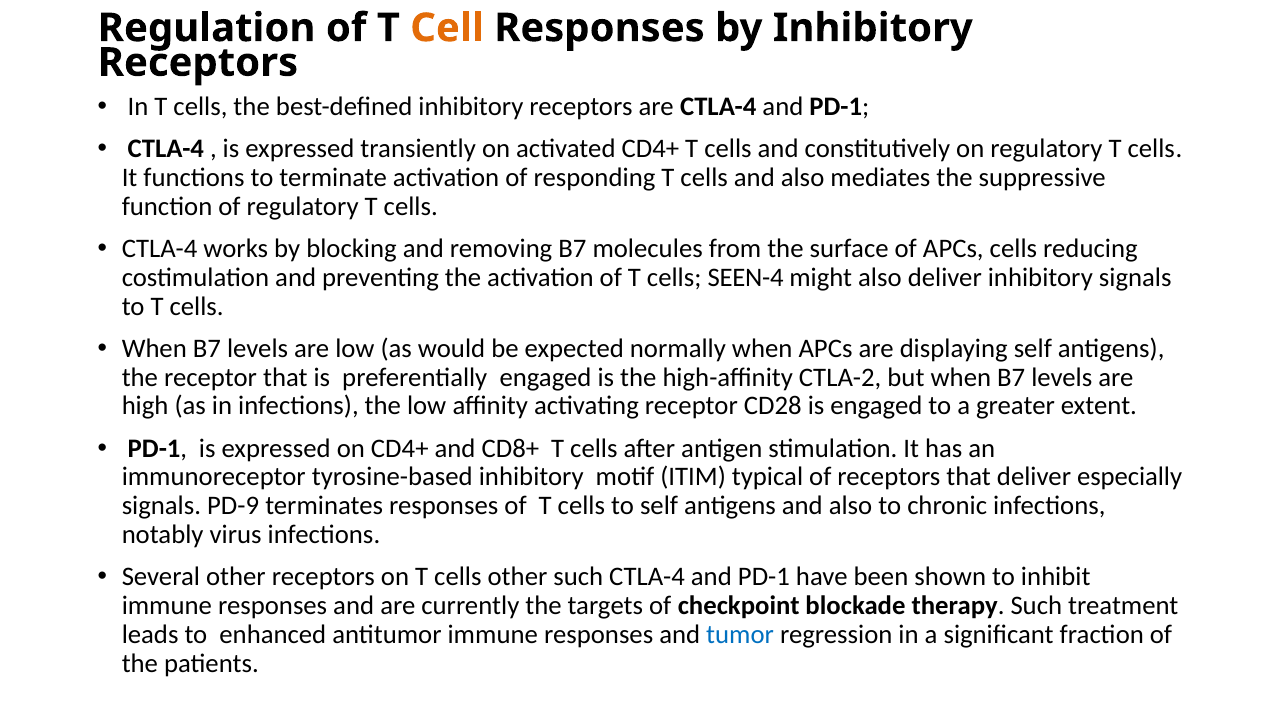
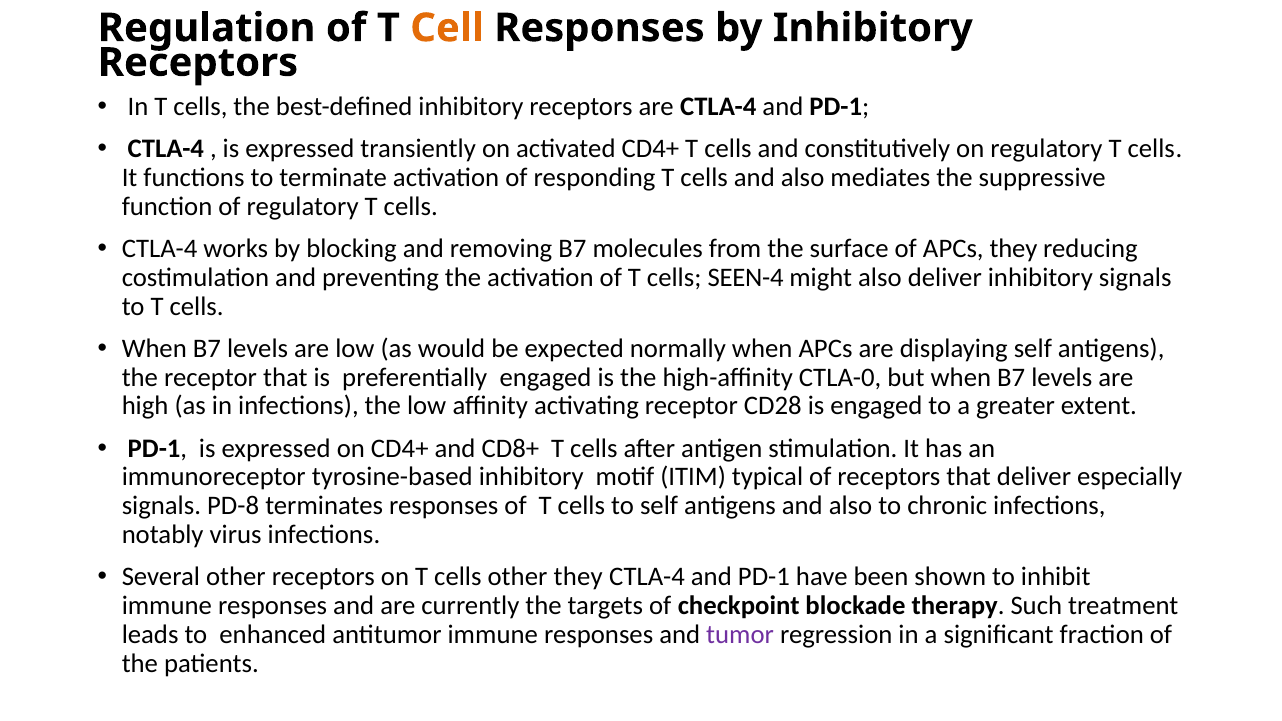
APCs cells: cells -> they
CTLA-2: CTLA-2 -> CTLA-0
PD-9: PD-9 -> PD-8
other such: such -> they
tumor colour: blue -> purple
